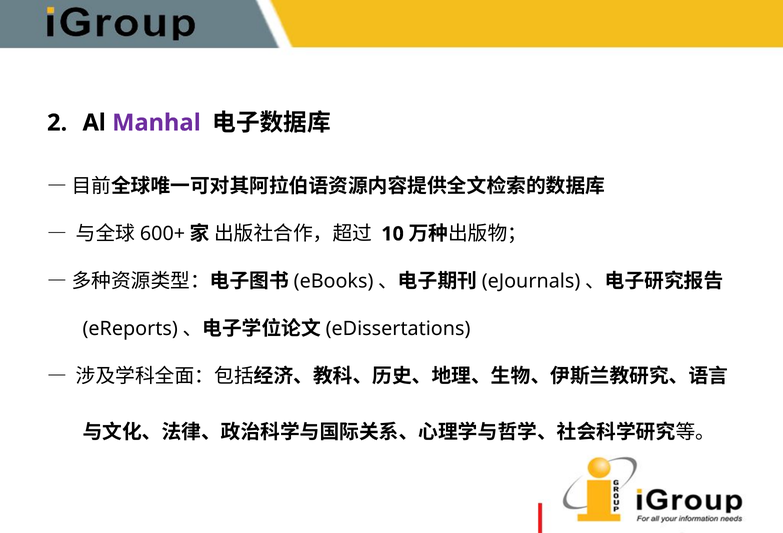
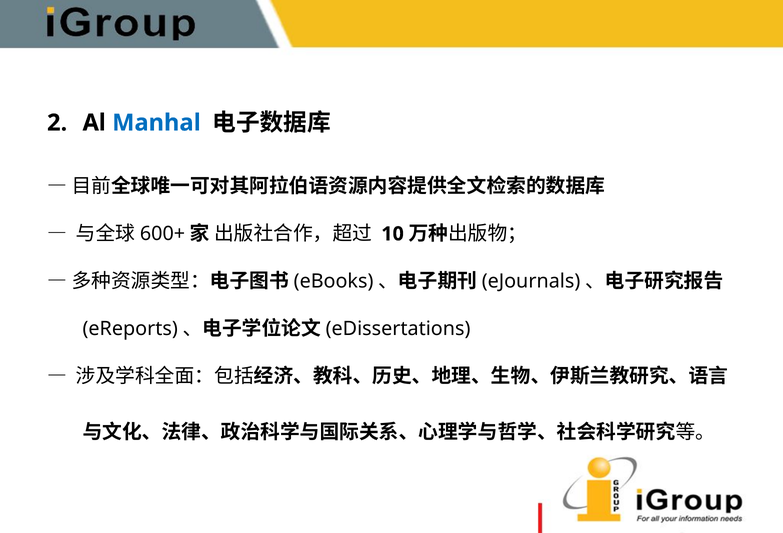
Manhal colour: purple -> blue
